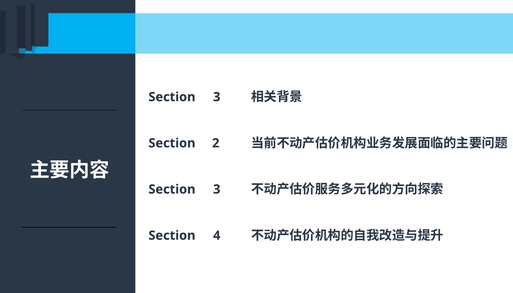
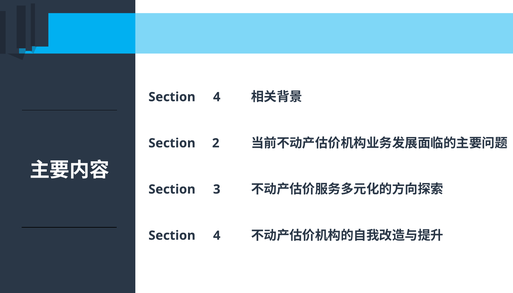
3 at (217, 97): 3 -> 4
